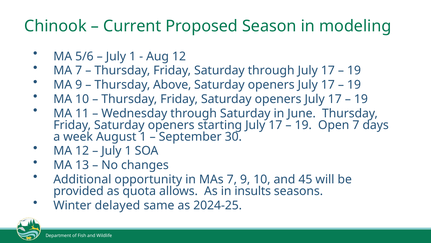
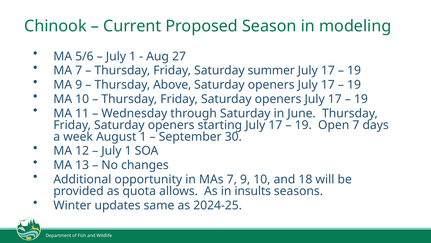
Aug 12: 12 -> 27
Saturday through: through -> summer
45: 45 -> 18
delayed: delayed -> updates
